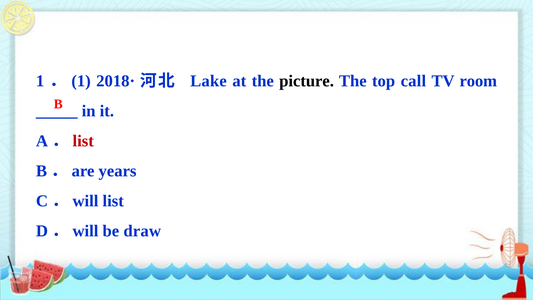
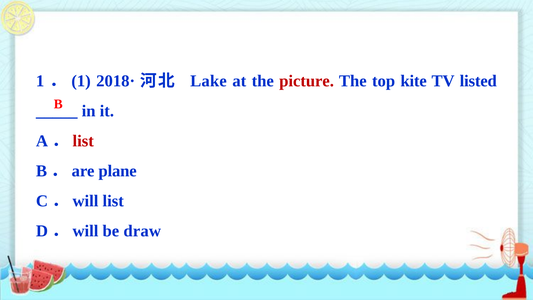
picture colour: black -> red
call: call -> kite
room: room -> listed
years: years -> plane
